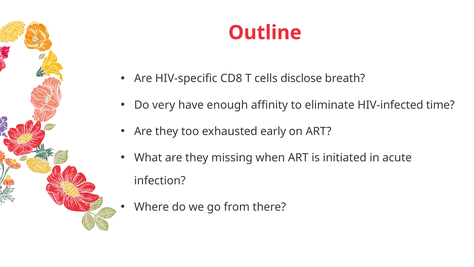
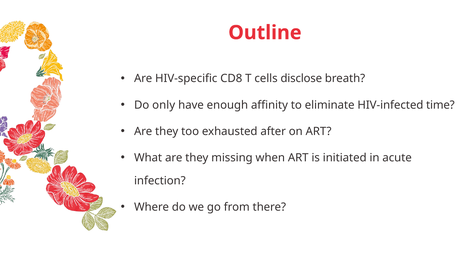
very: very -> only
early: early -> after
